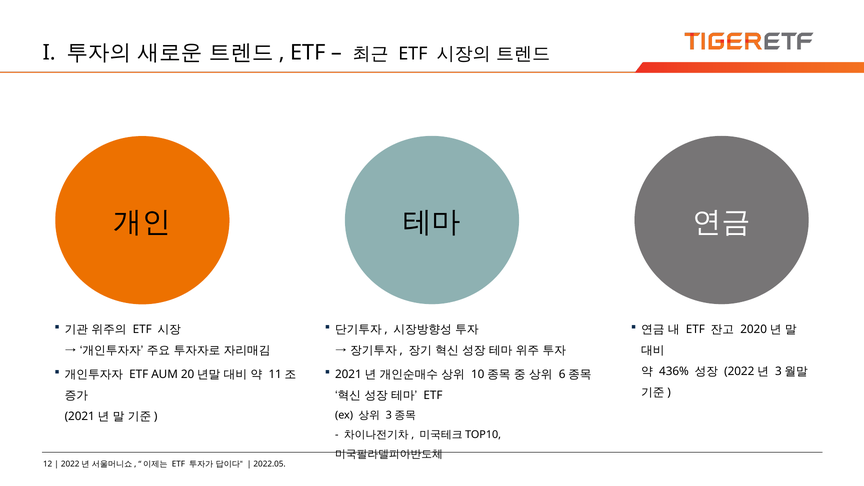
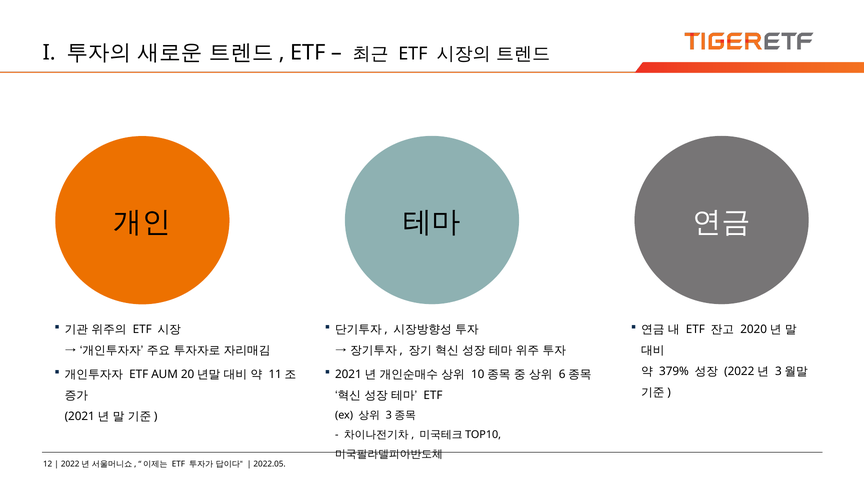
436%: 436% -> 379%
